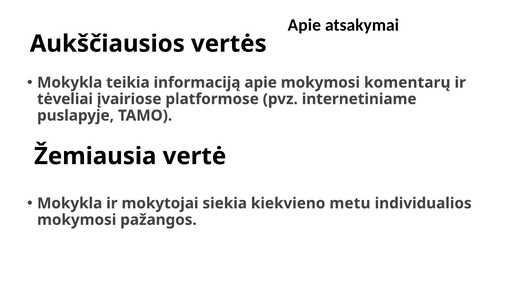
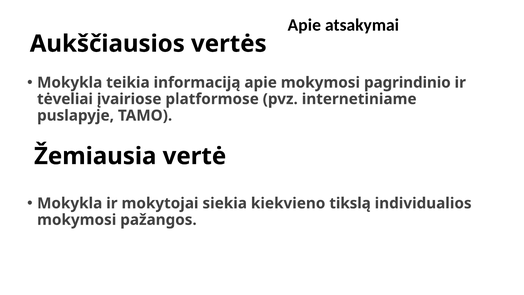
komentarų: komentarų -> pagrindinio
metu: metu -> tikslą
